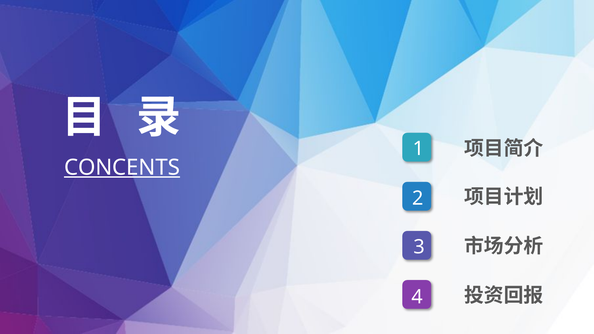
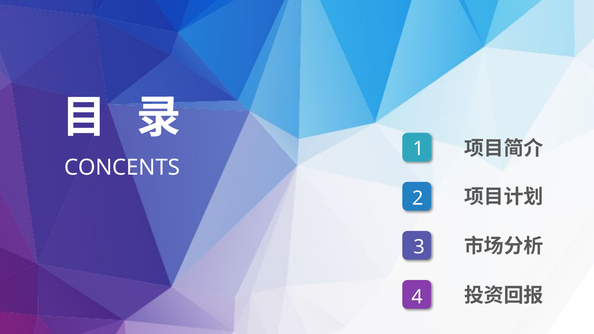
CONCENTS underline: present -> none
